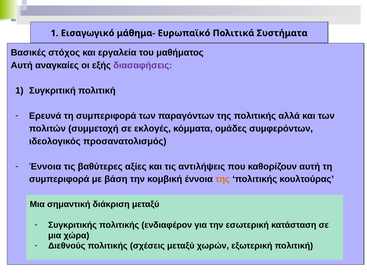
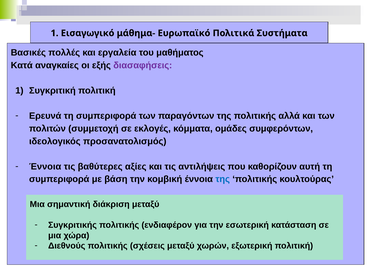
στόχος: στόχος -> πολλές
Αυτή at (22, 65): Αυτή -> Κατά
της at (223, 179) colour: orange -> blue
